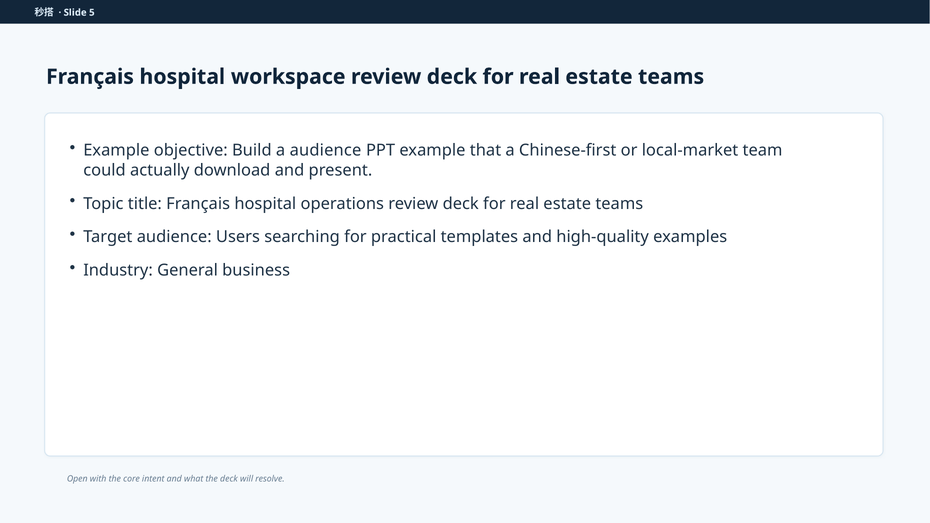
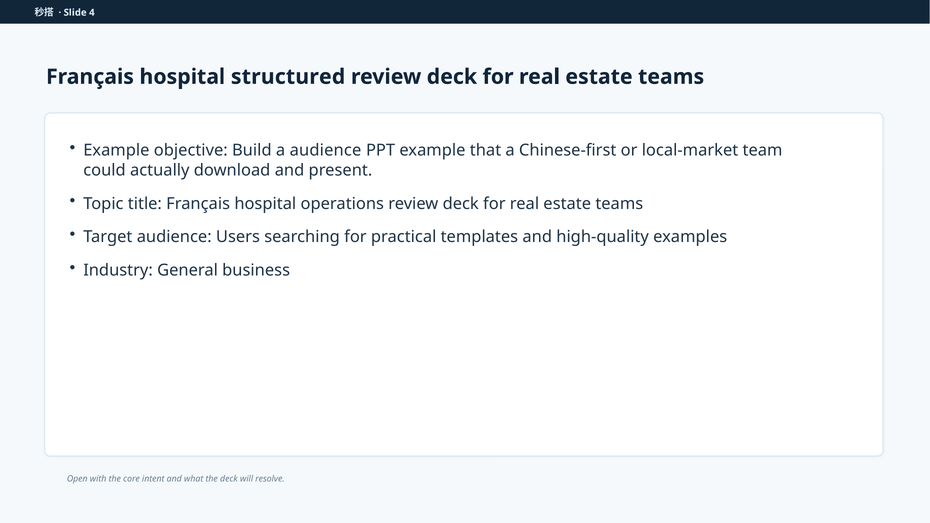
5: 5 -> 4
workspace: workspace -> structured
